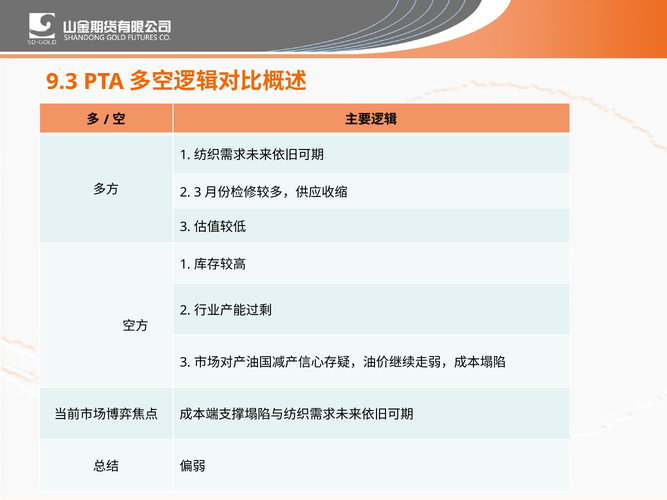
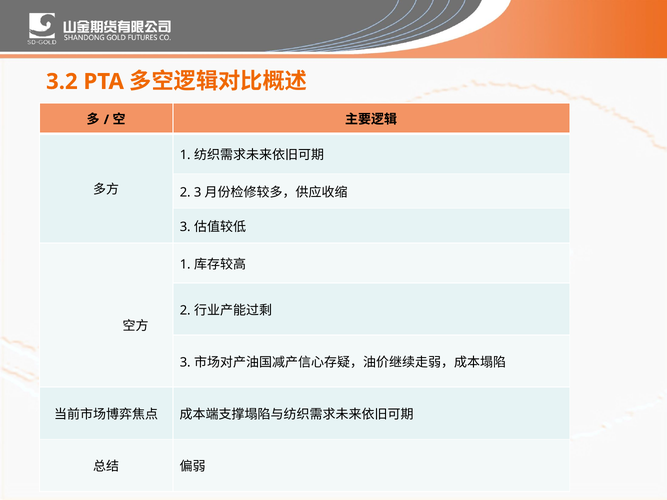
9.3: 9.3 -> 3.2
